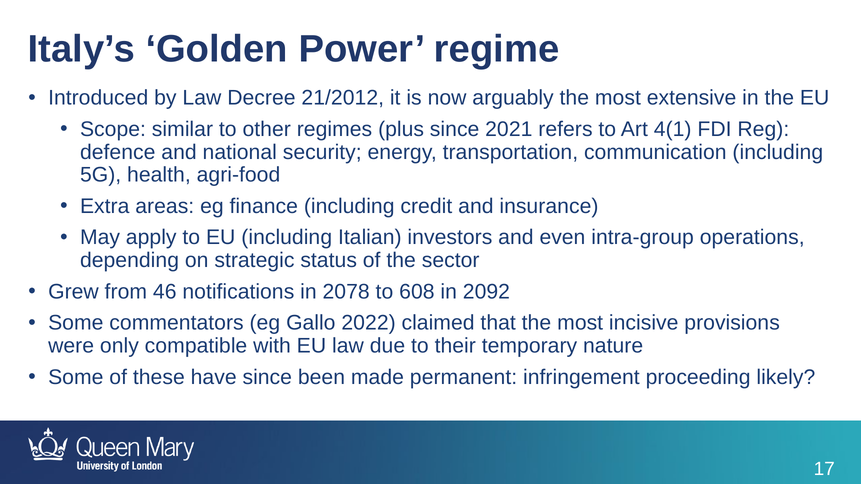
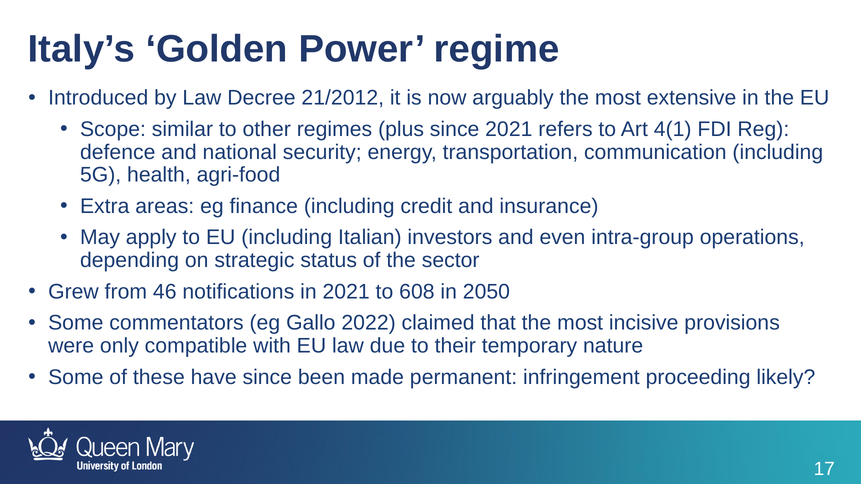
in 2078: 2078 -> 2021
2092: 2092 -> 2050
